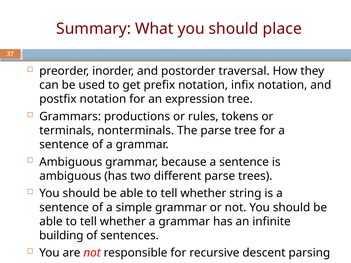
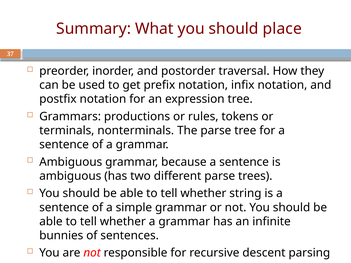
building: building -> bunnies
